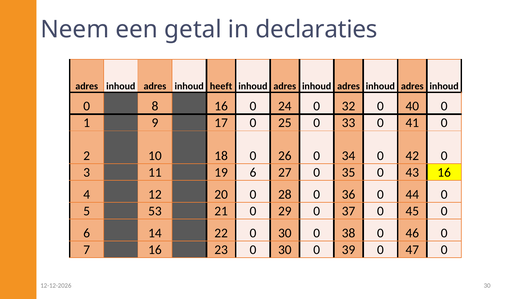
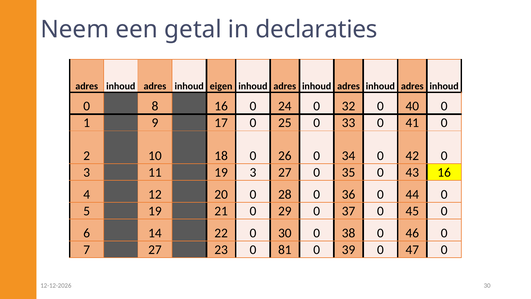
heeft: heeft -> eigen
19 6: 6 -> 3
5 53: 53 -> 19
7 16: 16 -> 27
23 0 30: 30 -> 81
